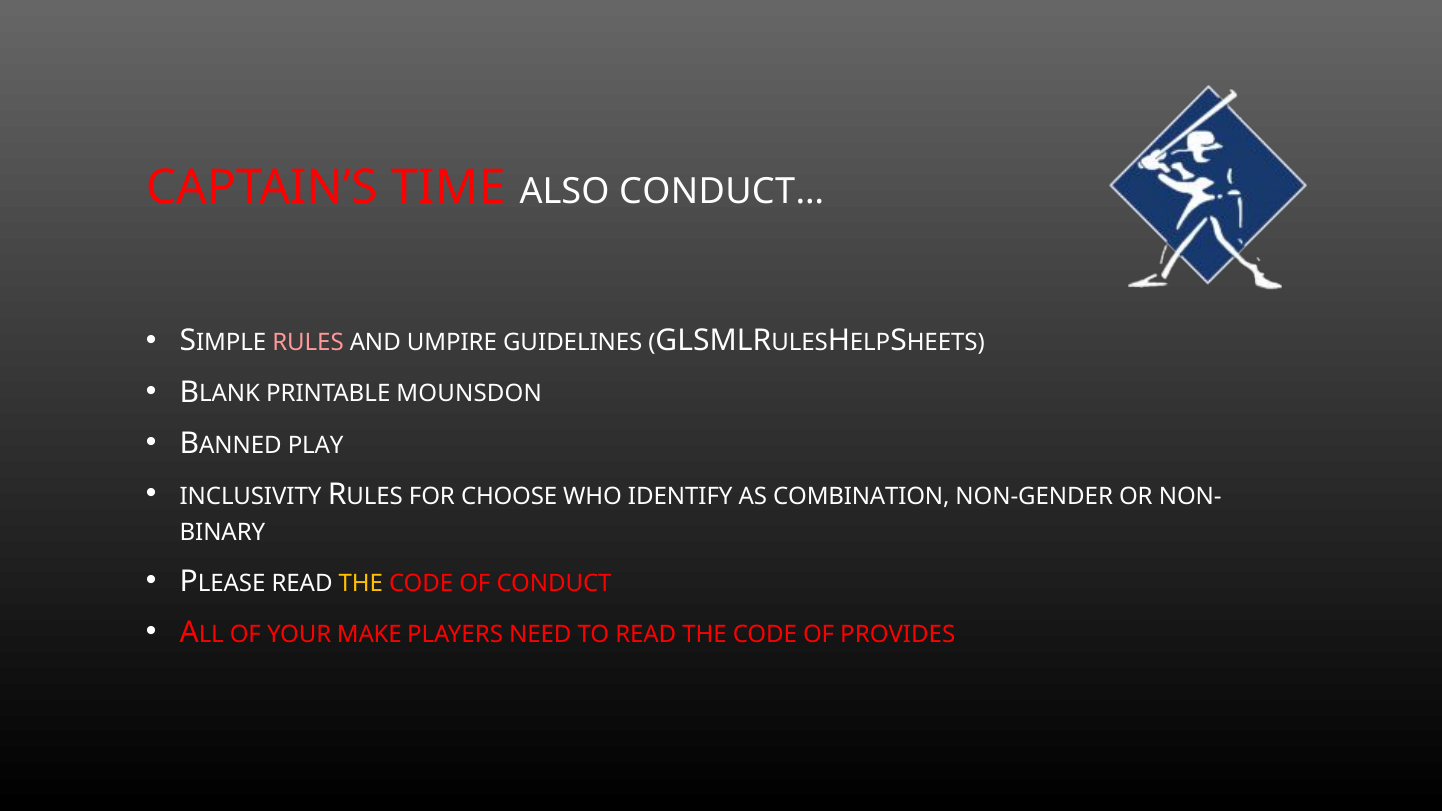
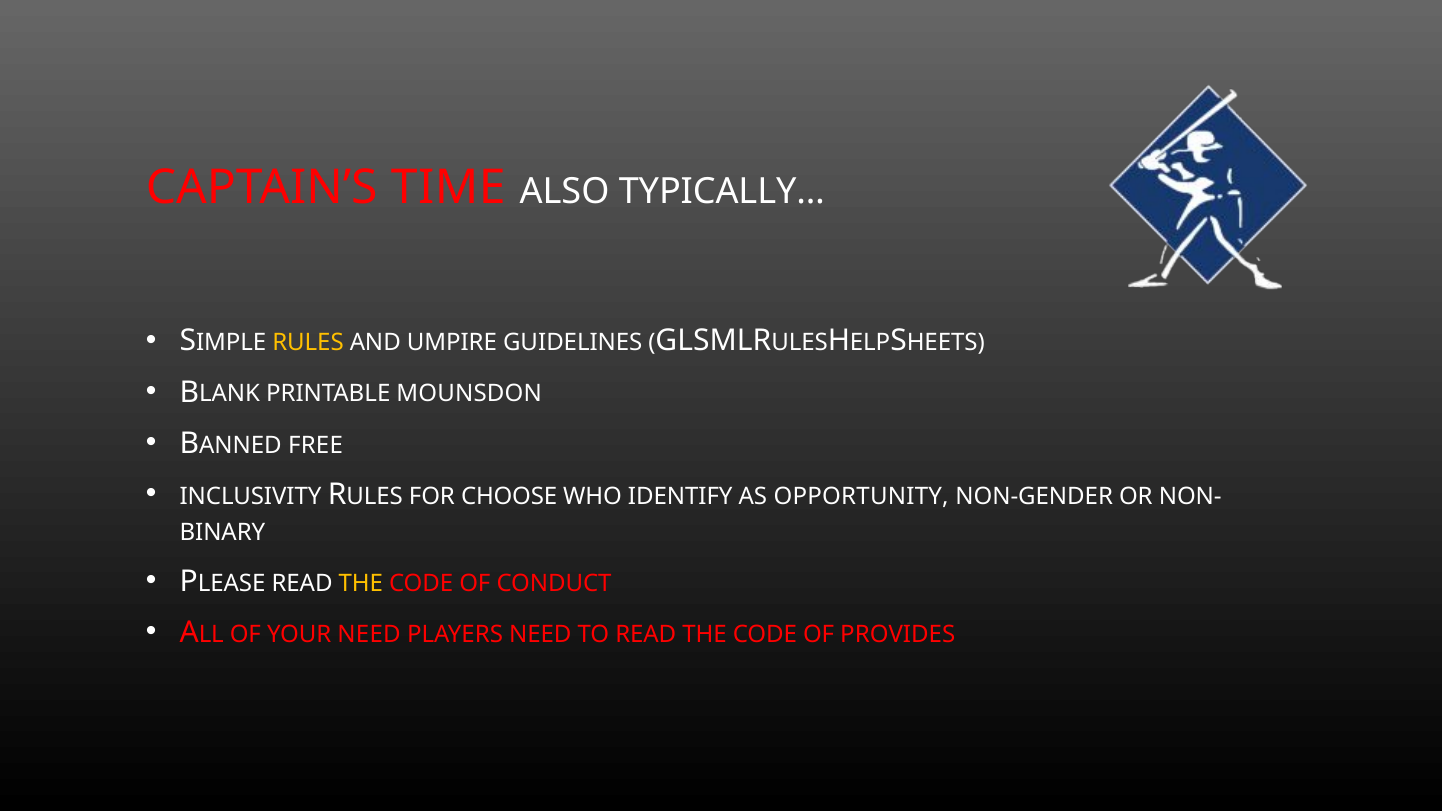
CONDUCT…: CONDUCT… -> TYPICALLY…
RULES colour: pink -> yellow
PLAY: PLAY -> FREE
COMBINATION: COMBINATION -> OPPORTUNITY
YOUR MAKE: MAKE -> NEED
